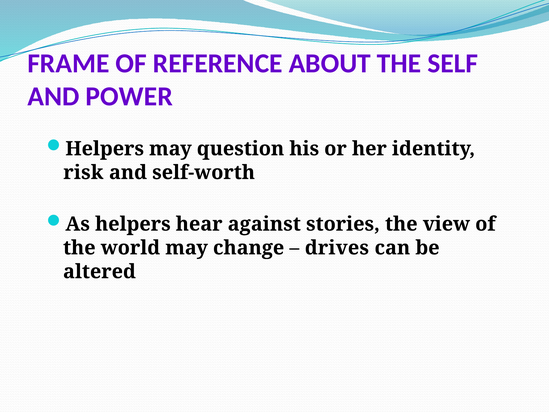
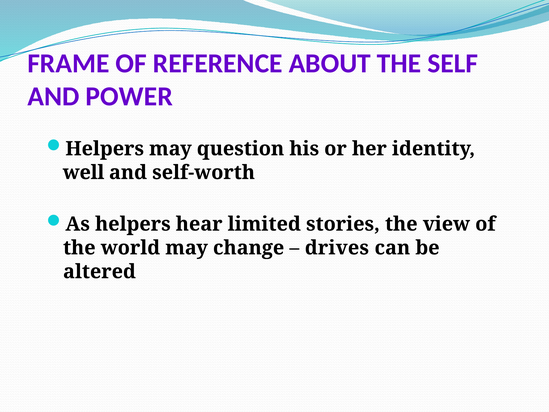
risk: risk -> well
against: against -> limited
